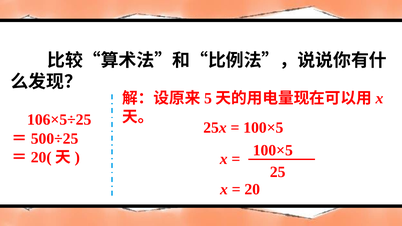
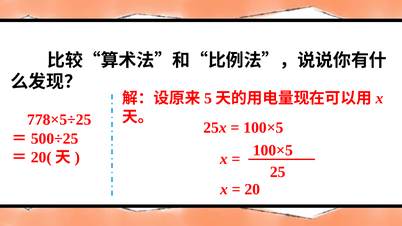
106×5÷25: 106×5÷25 -> 778×5÷25
